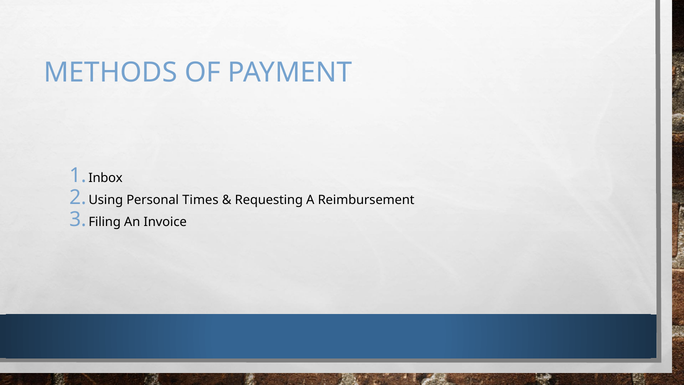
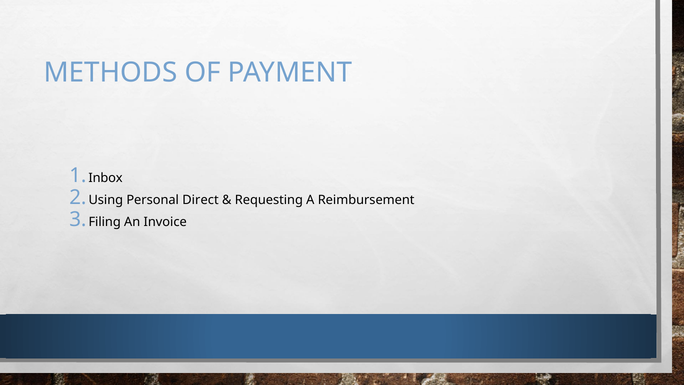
Times: Times -> Direct
